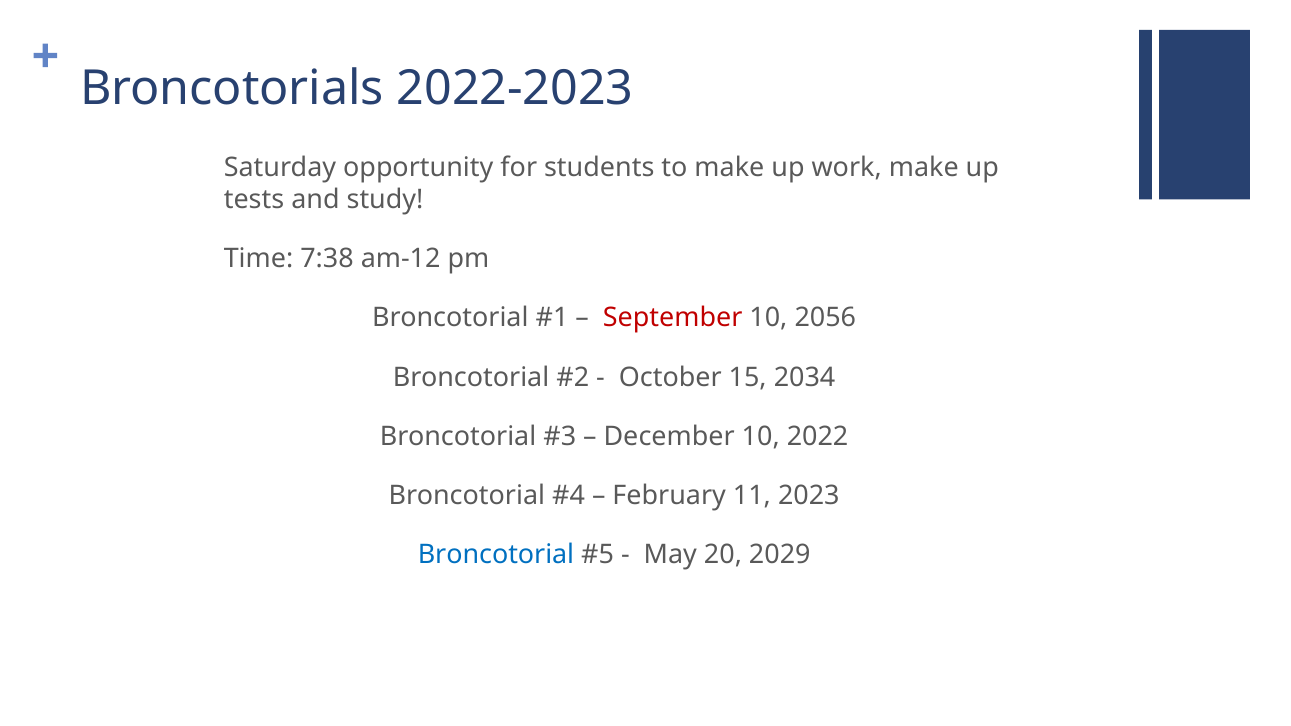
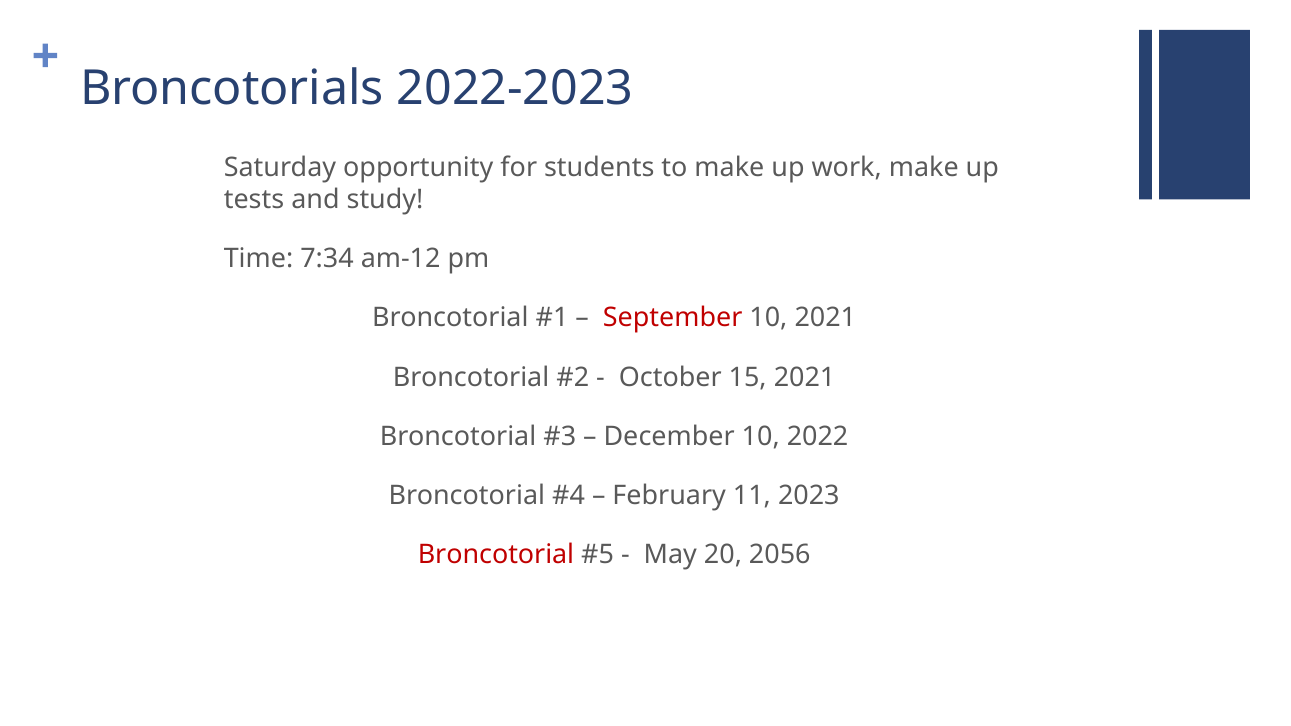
7:38: 7:38 -> 7:34
10 2056: 2056 -> 2021
15 2034: 2034 -> 2021
Broncotorial at (496, 555) colour: blue -> red
2029: 2029 -> 2056
